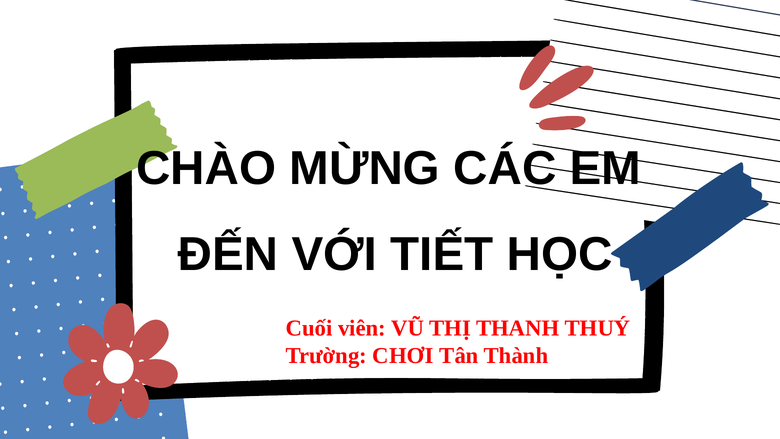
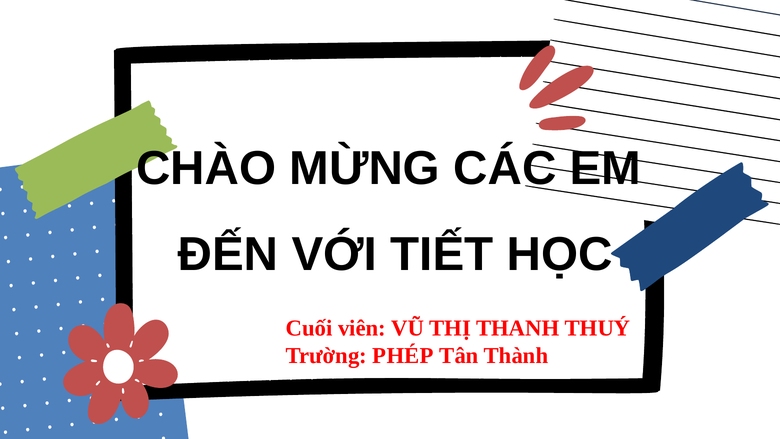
CHƠI: CHƠI -> PHÉP
